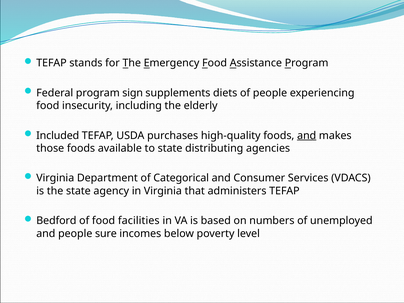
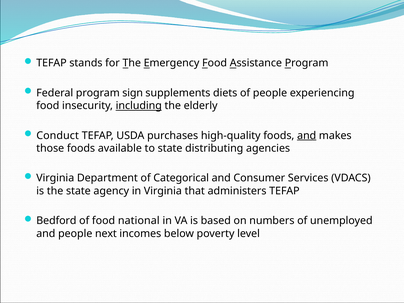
including underline: none -> present
Included: Included -> Conduct
facilities: facilities -> national
sure: sure -> next
